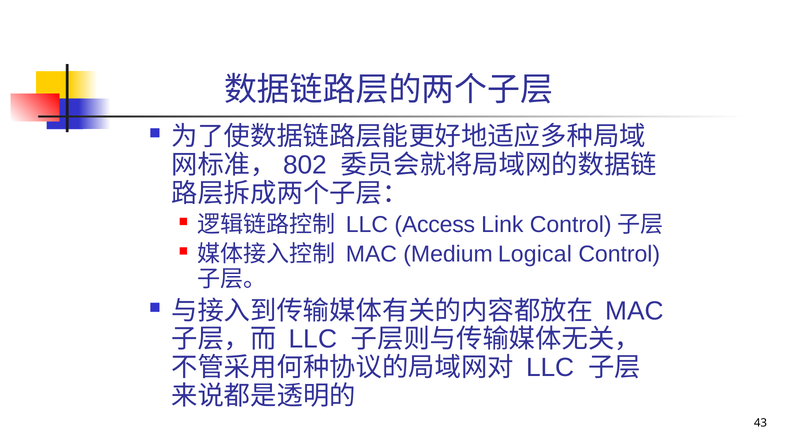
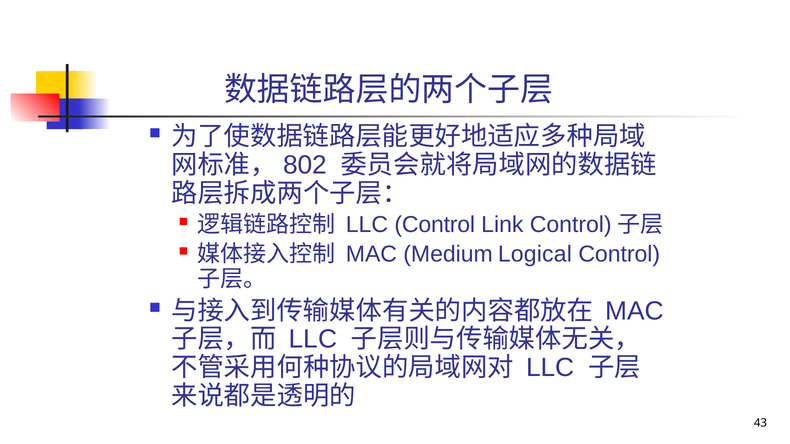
LLC Access: Access -> Control
